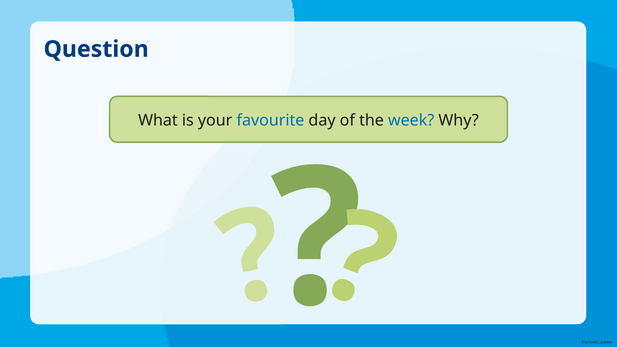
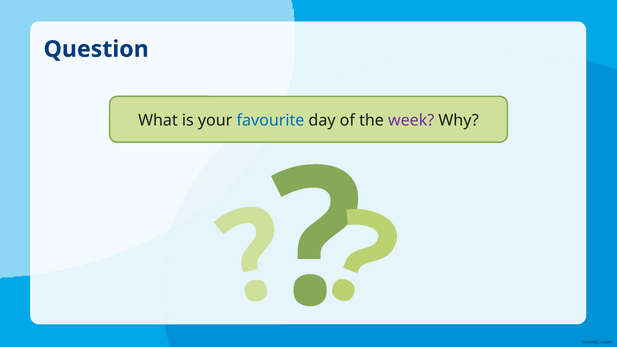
week colour: blue -> purple
